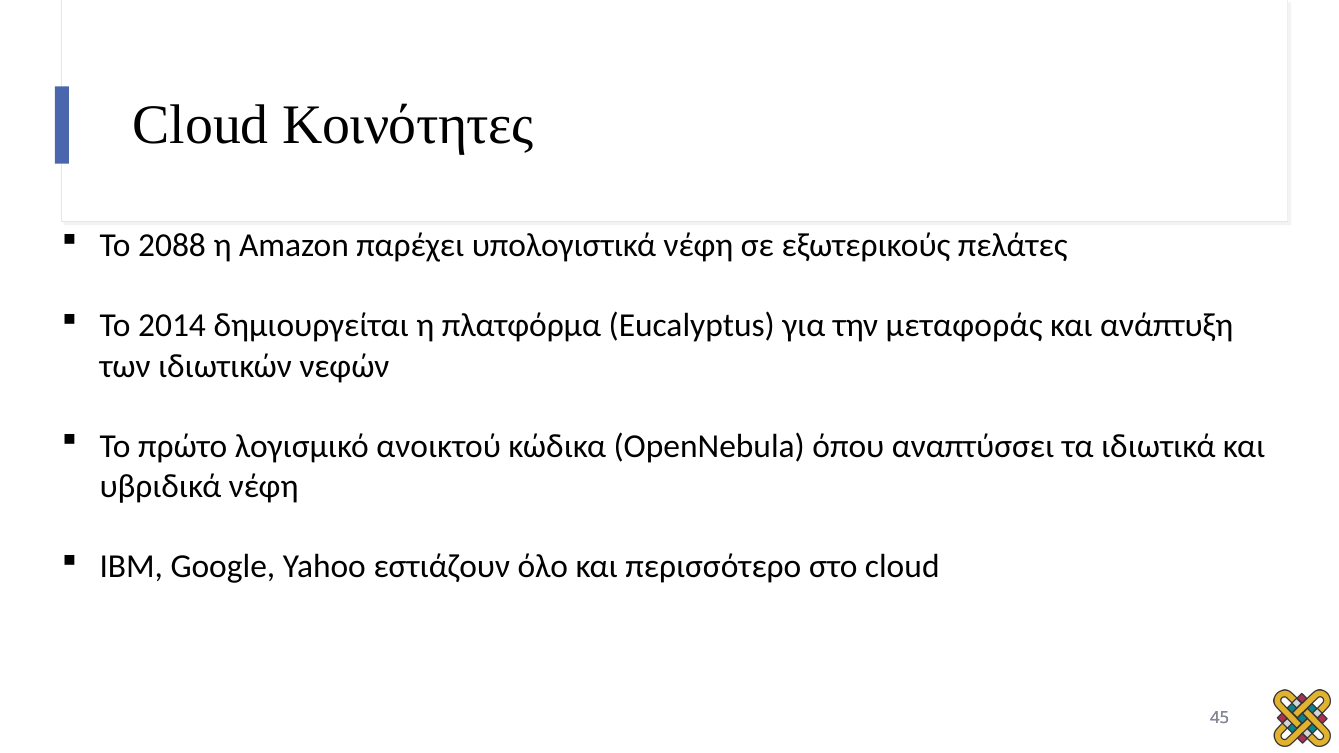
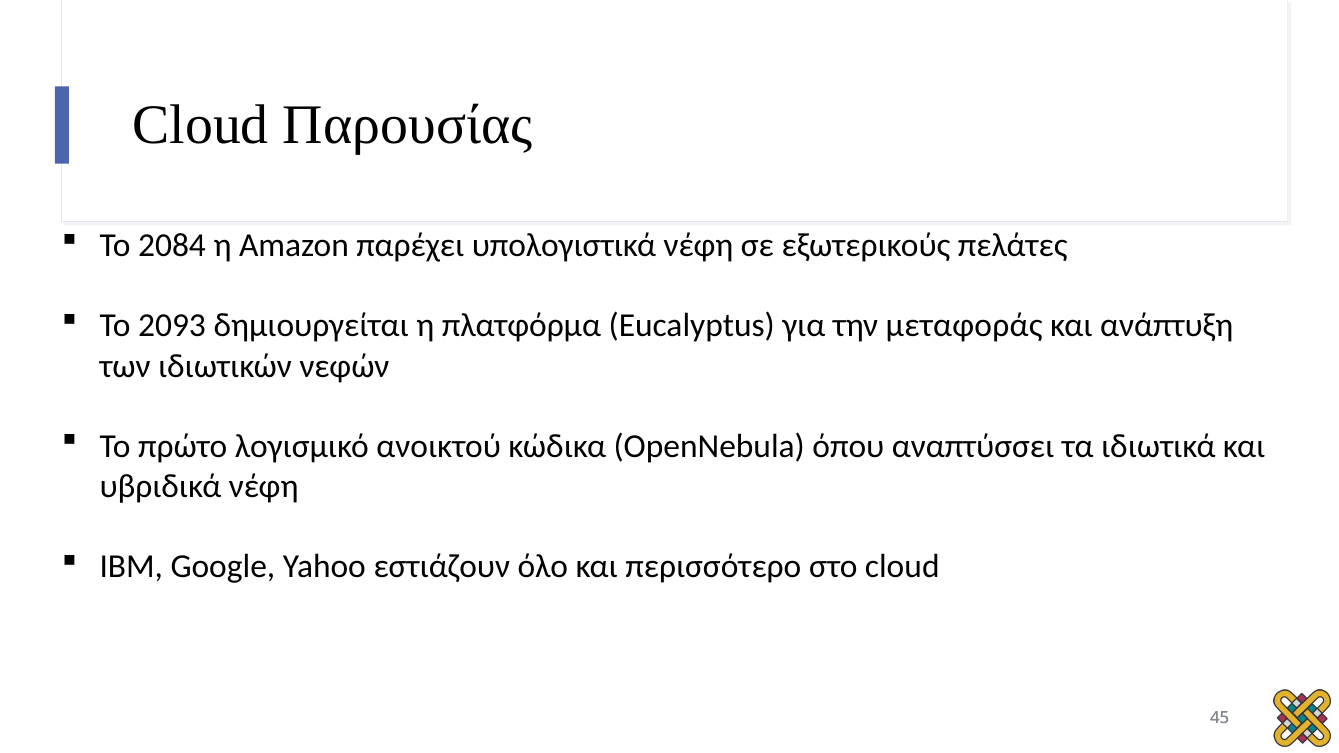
Κοινότητες: Κοινότητες -> Παρουσίας
2088: 2088 -> 2084
2014: 2014 -> 2093
